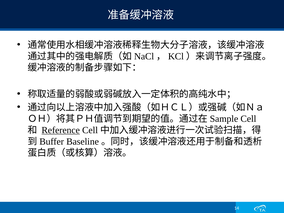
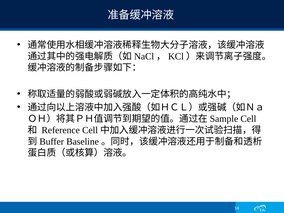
Reference underline: present -> none
